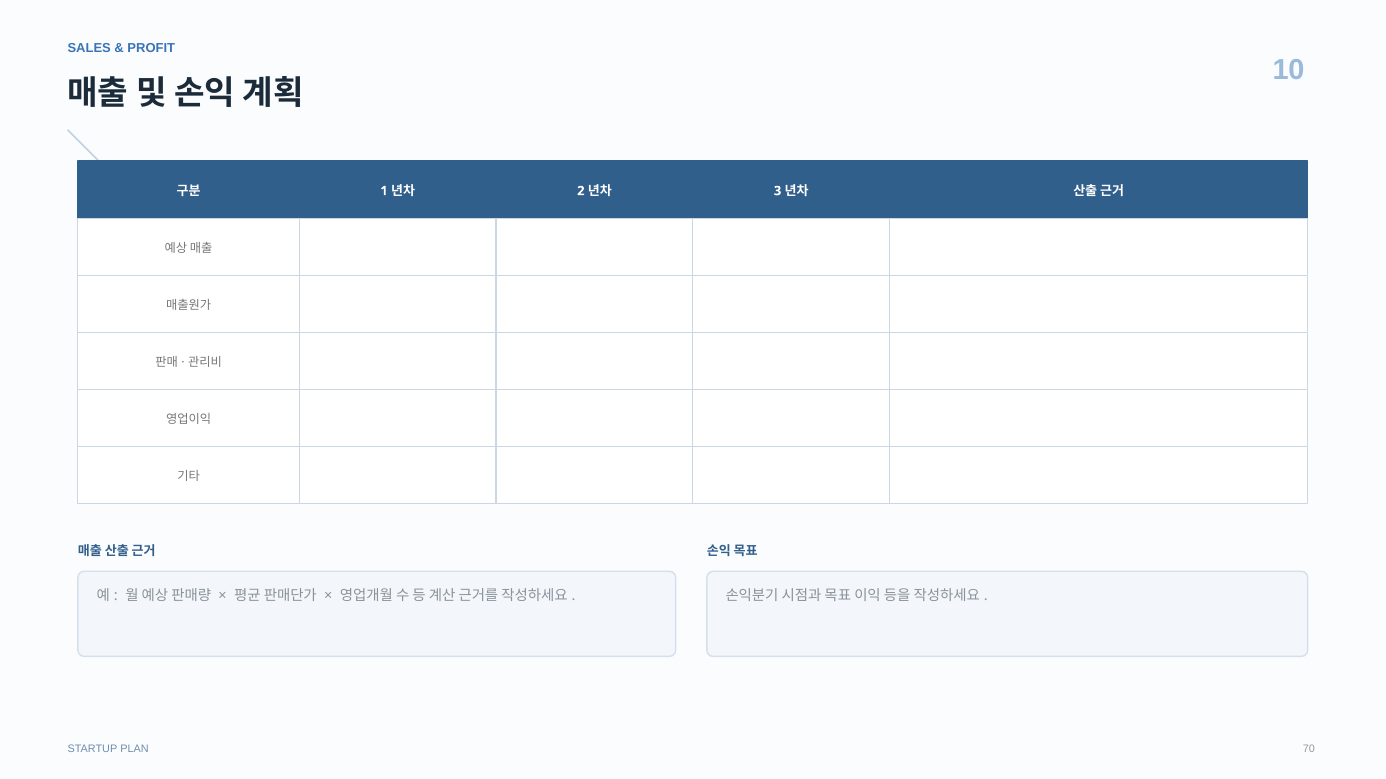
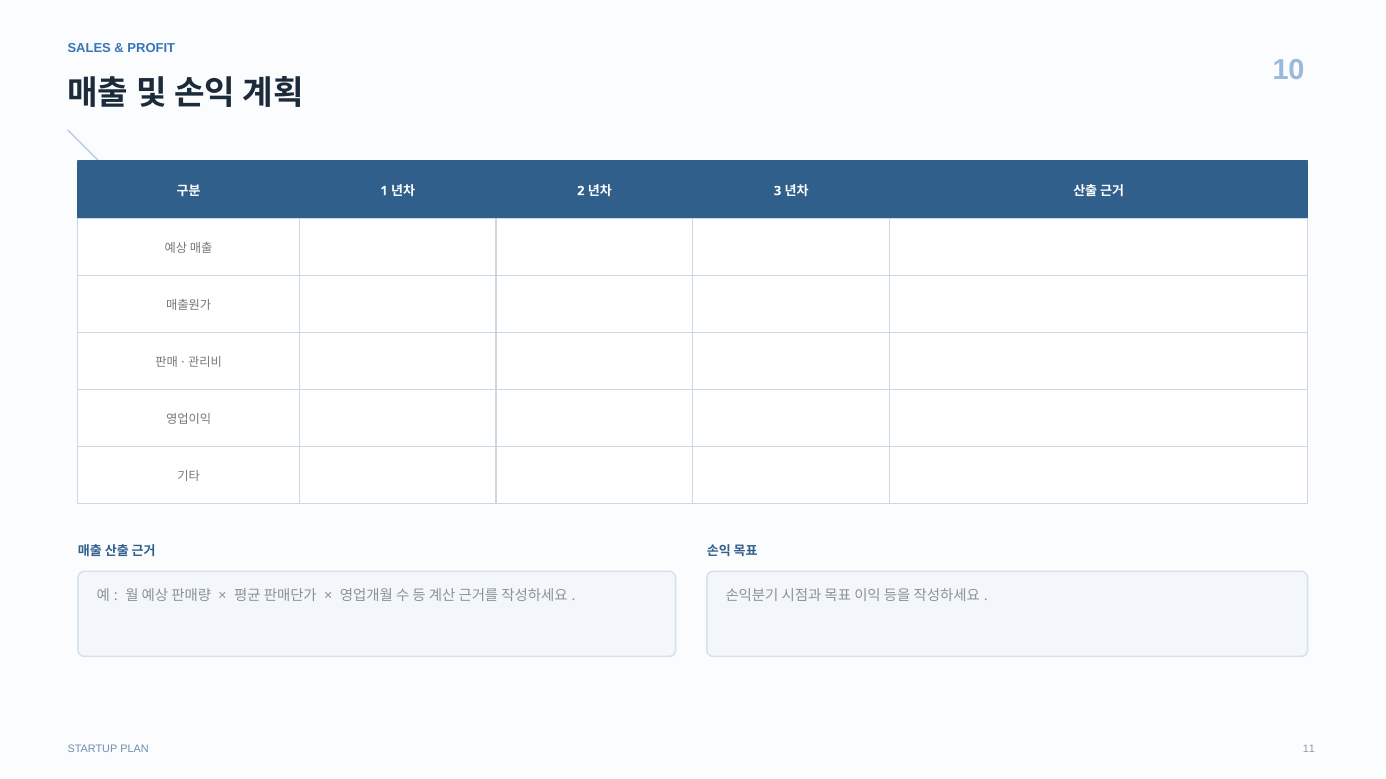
70: 70 -> 11
